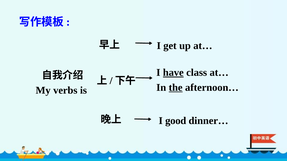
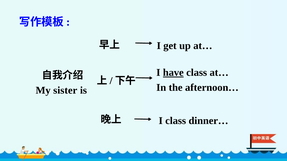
the underline: present -> none
verbs: verbs -> sister
I good: good -> class
